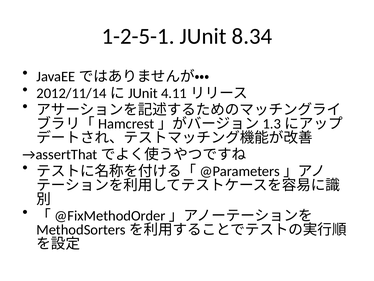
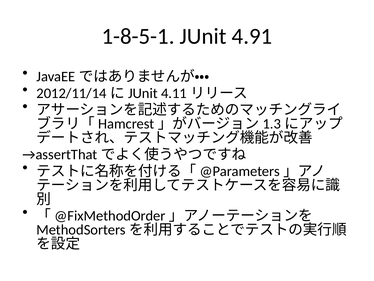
1-2-5-1: 1-2-5-1 -> 1-8-5-1
8.34: 8.34 -> 4.91
